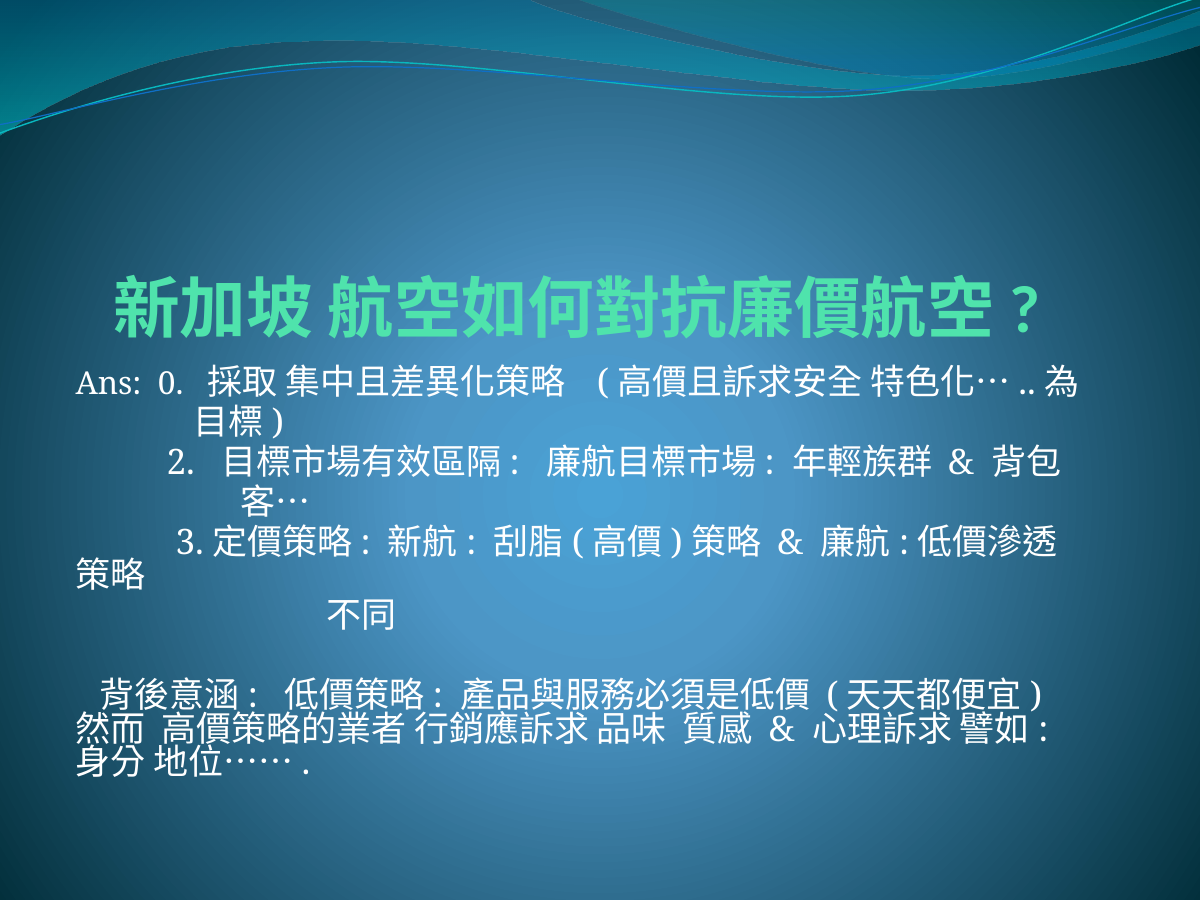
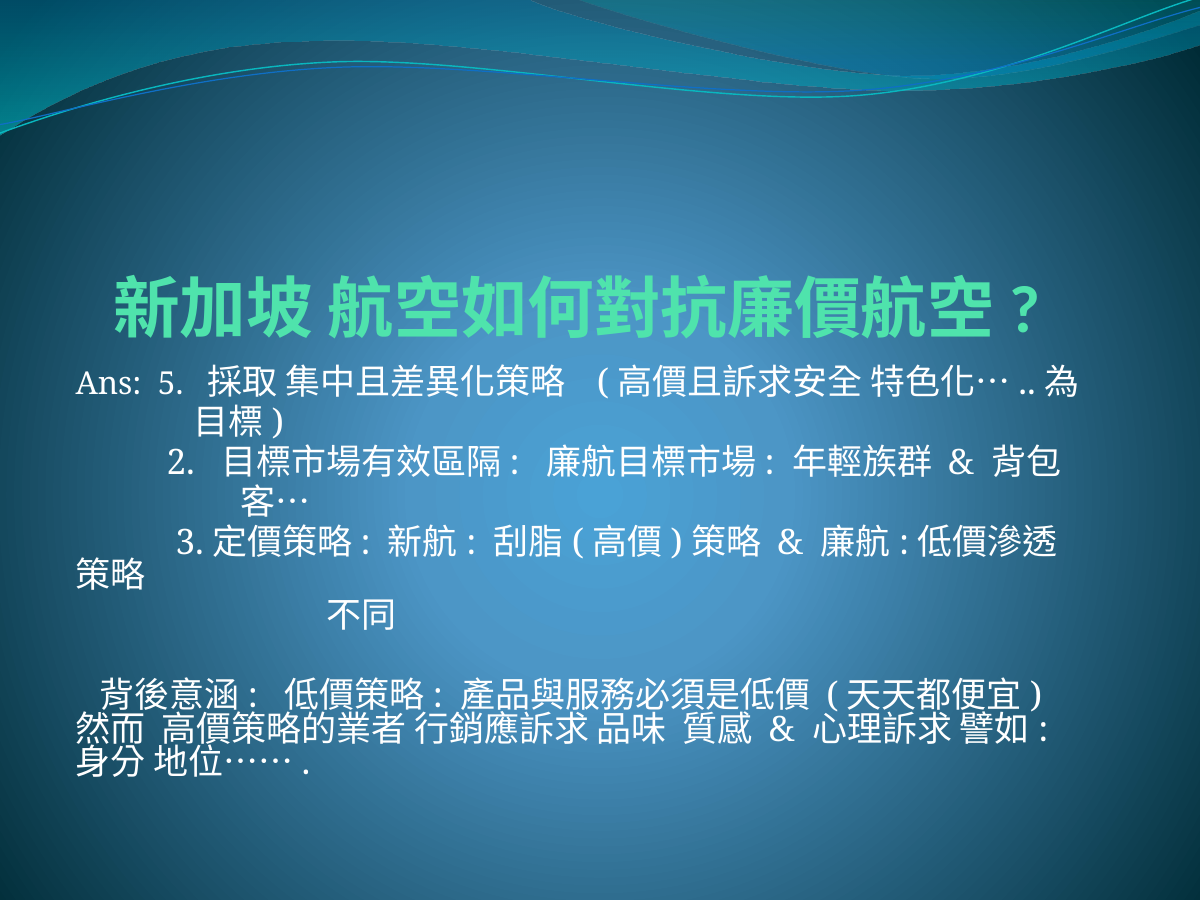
0: 0 -> 5
